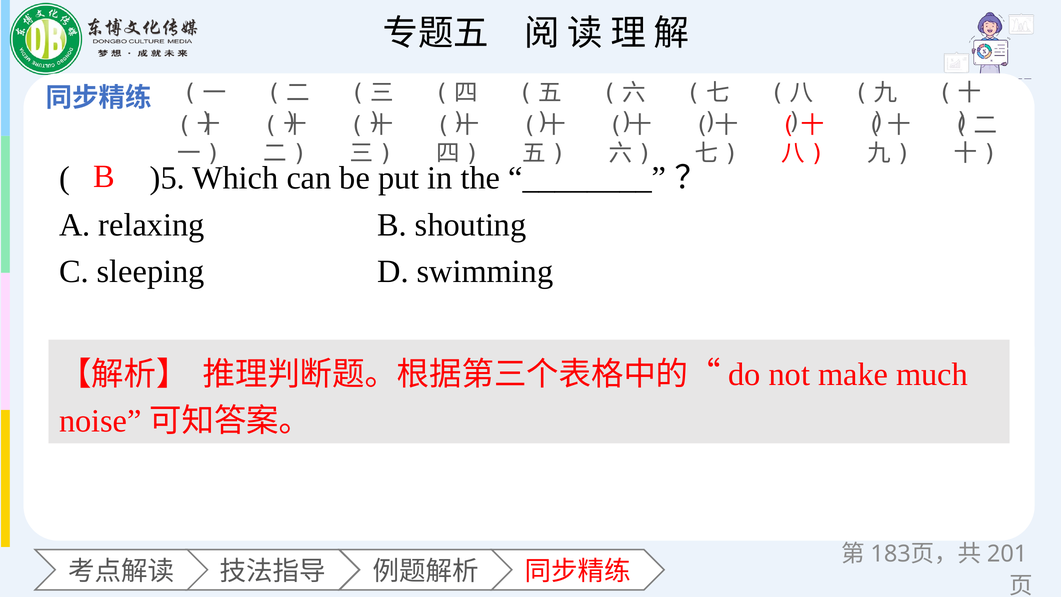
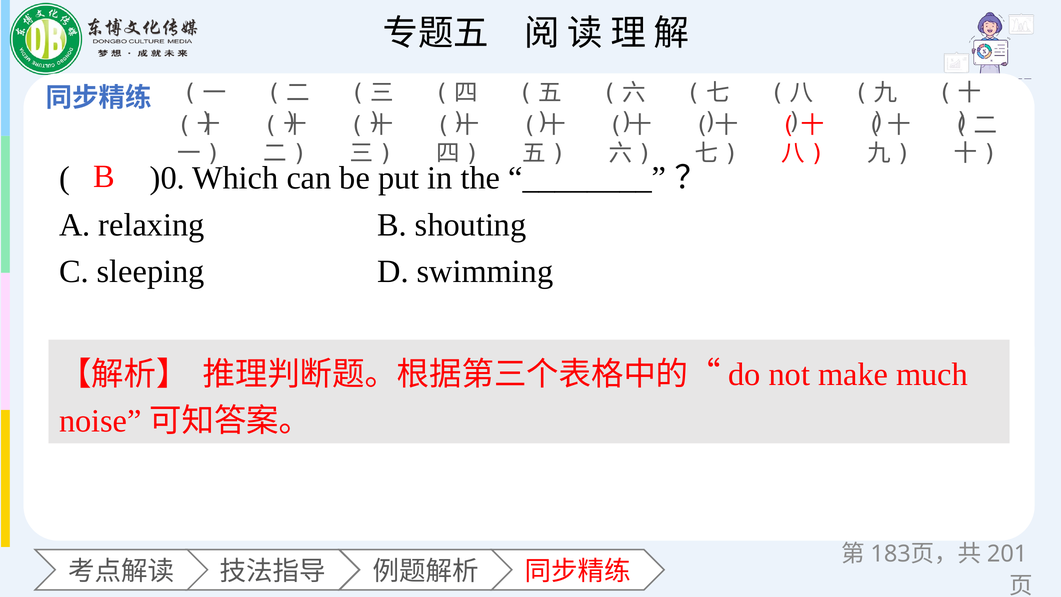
)5: )5 -> )0
